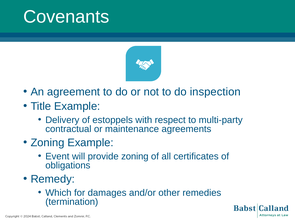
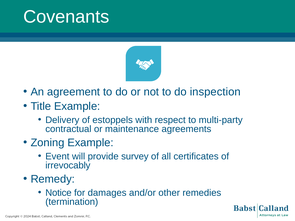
provide zoning: zoning -> survey
obligations: obligations -> irrevocably
Which: Which -> Notice
